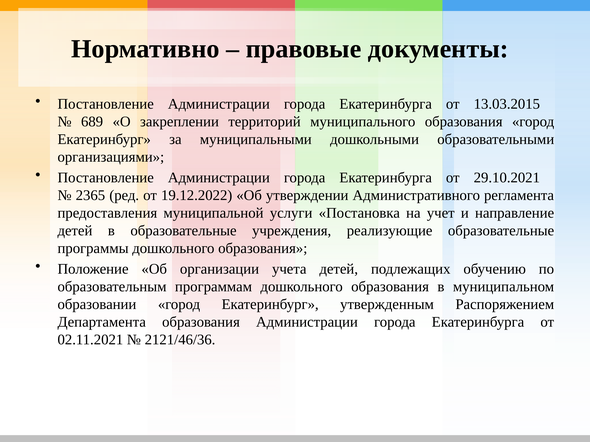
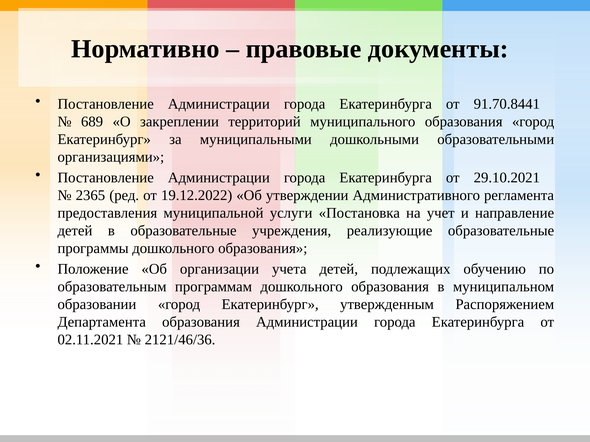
13.03.2015: 13.03.2015 -> 91.70.8441
